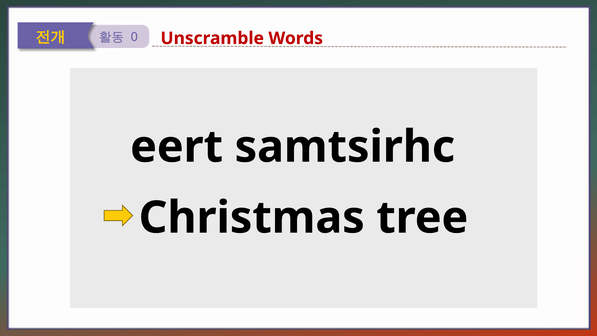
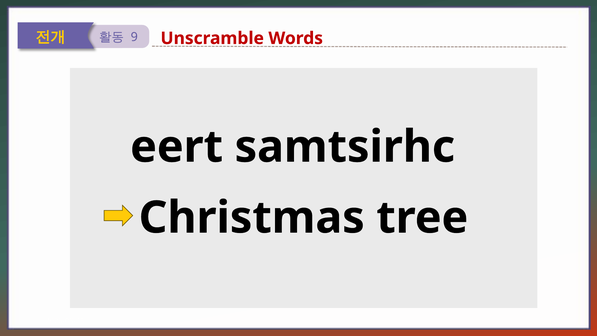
0: 0 -> 9
